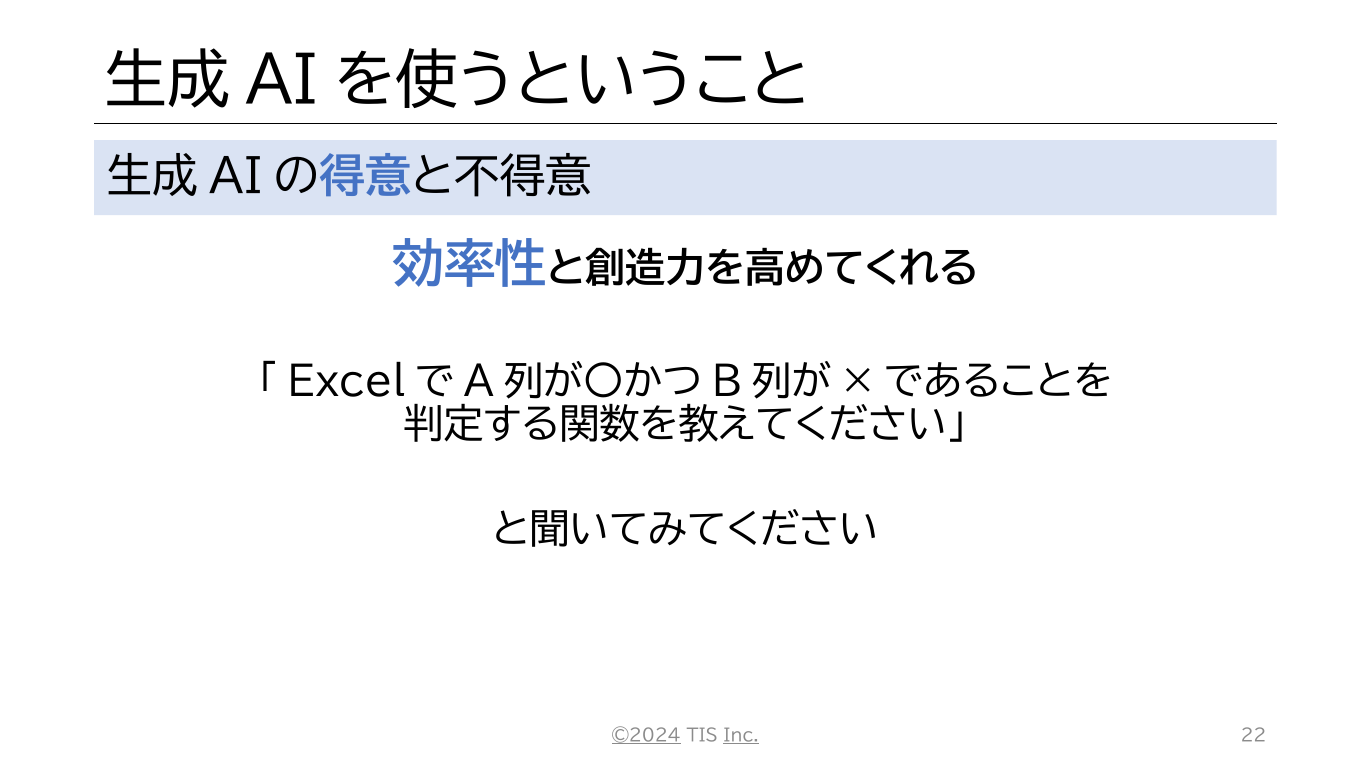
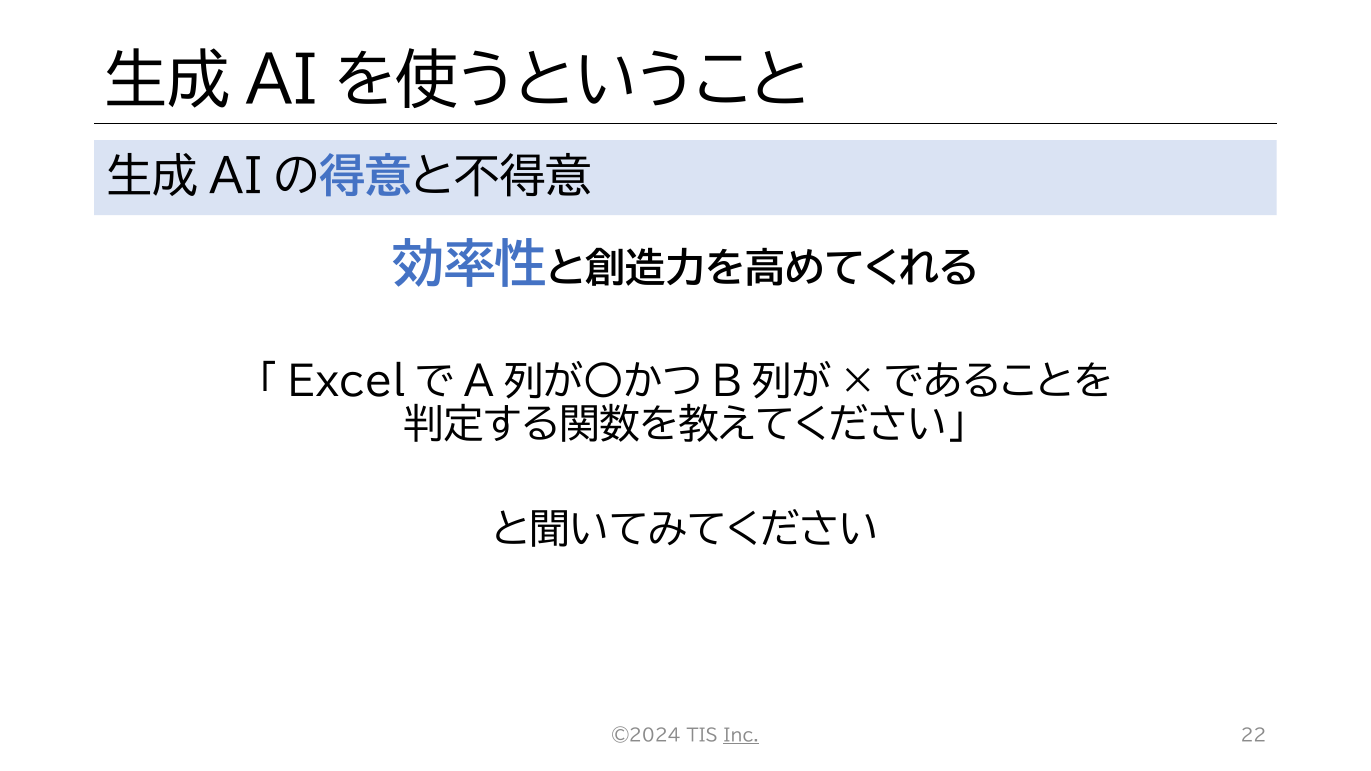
©2024 underline: present -> none
